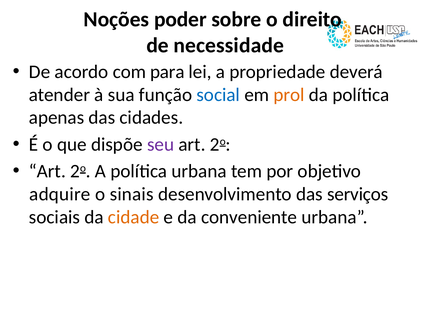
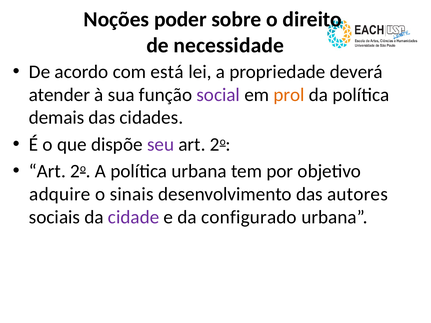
para: para -> está
social colour: blue -> purple
apenas: apenas -> demais
serviços: serviços -> autores
cidade colour: orange -> purple
conveniente: conveniente -> configurado
